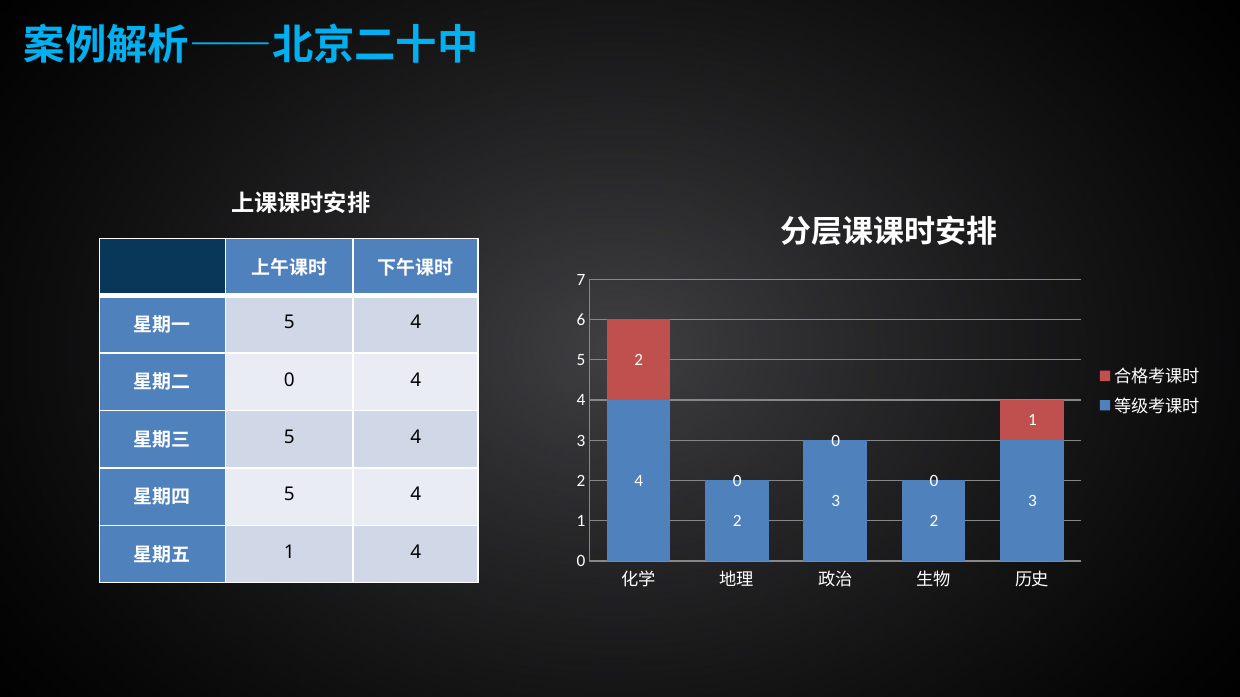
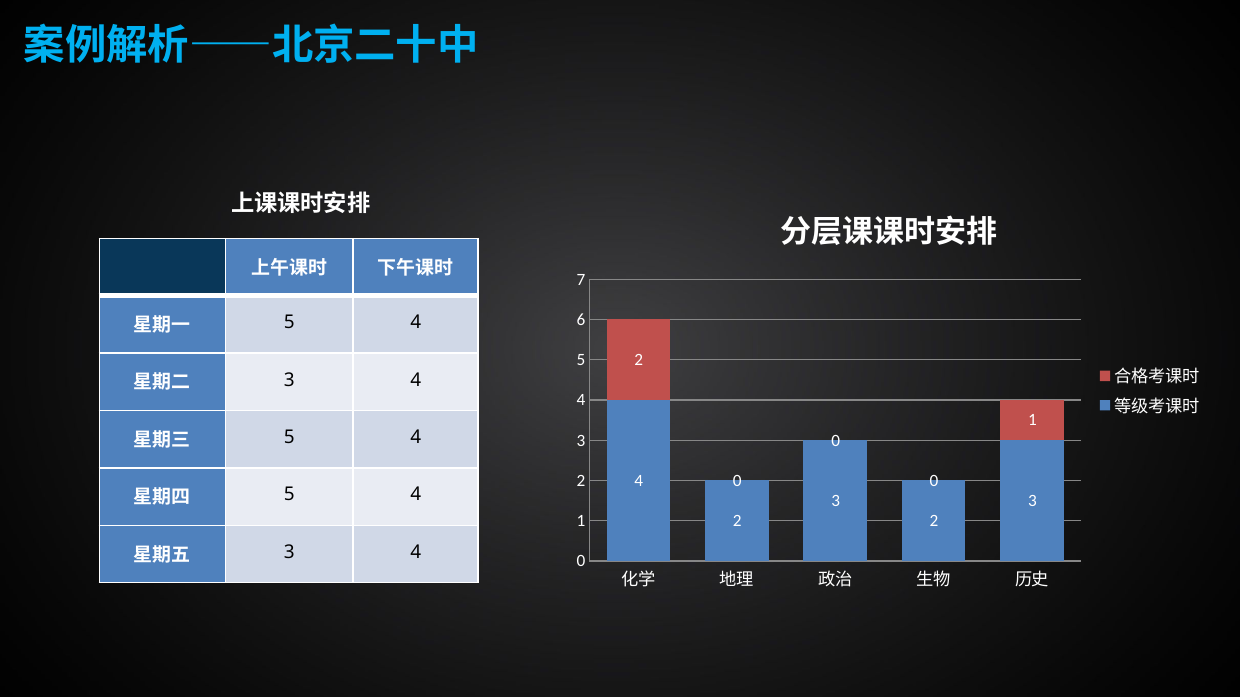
0 at (289, 380): 0 -> 3
1 at (289, 553): 1 -> 3
